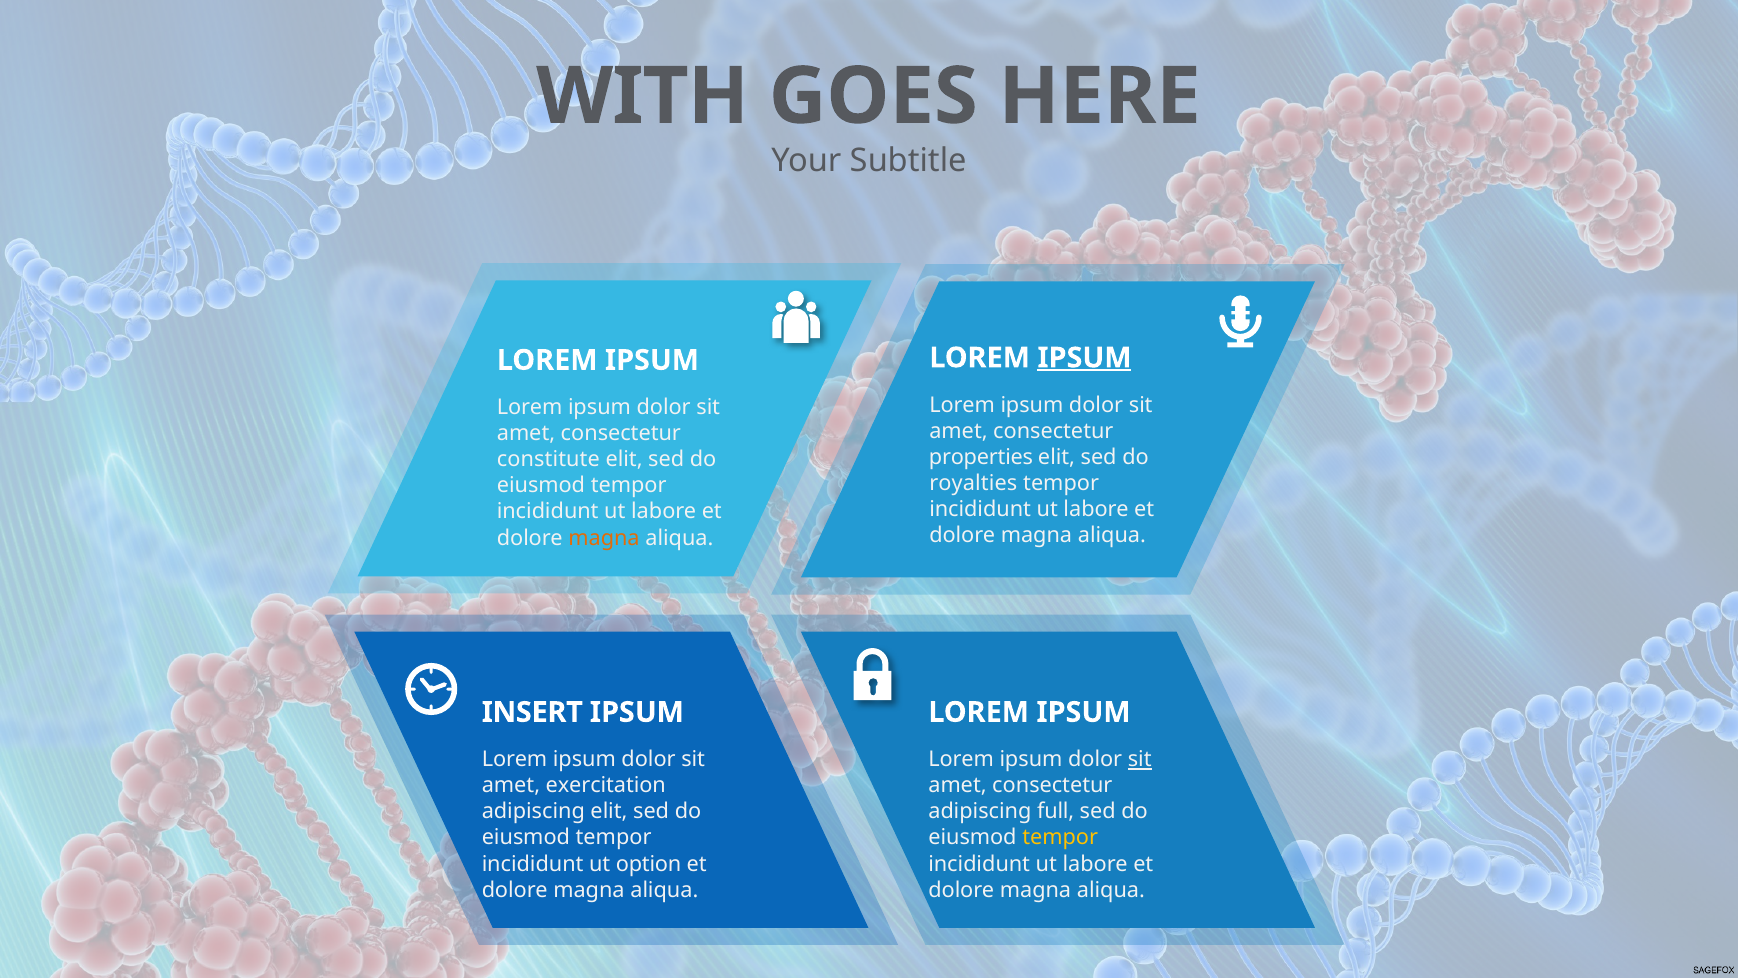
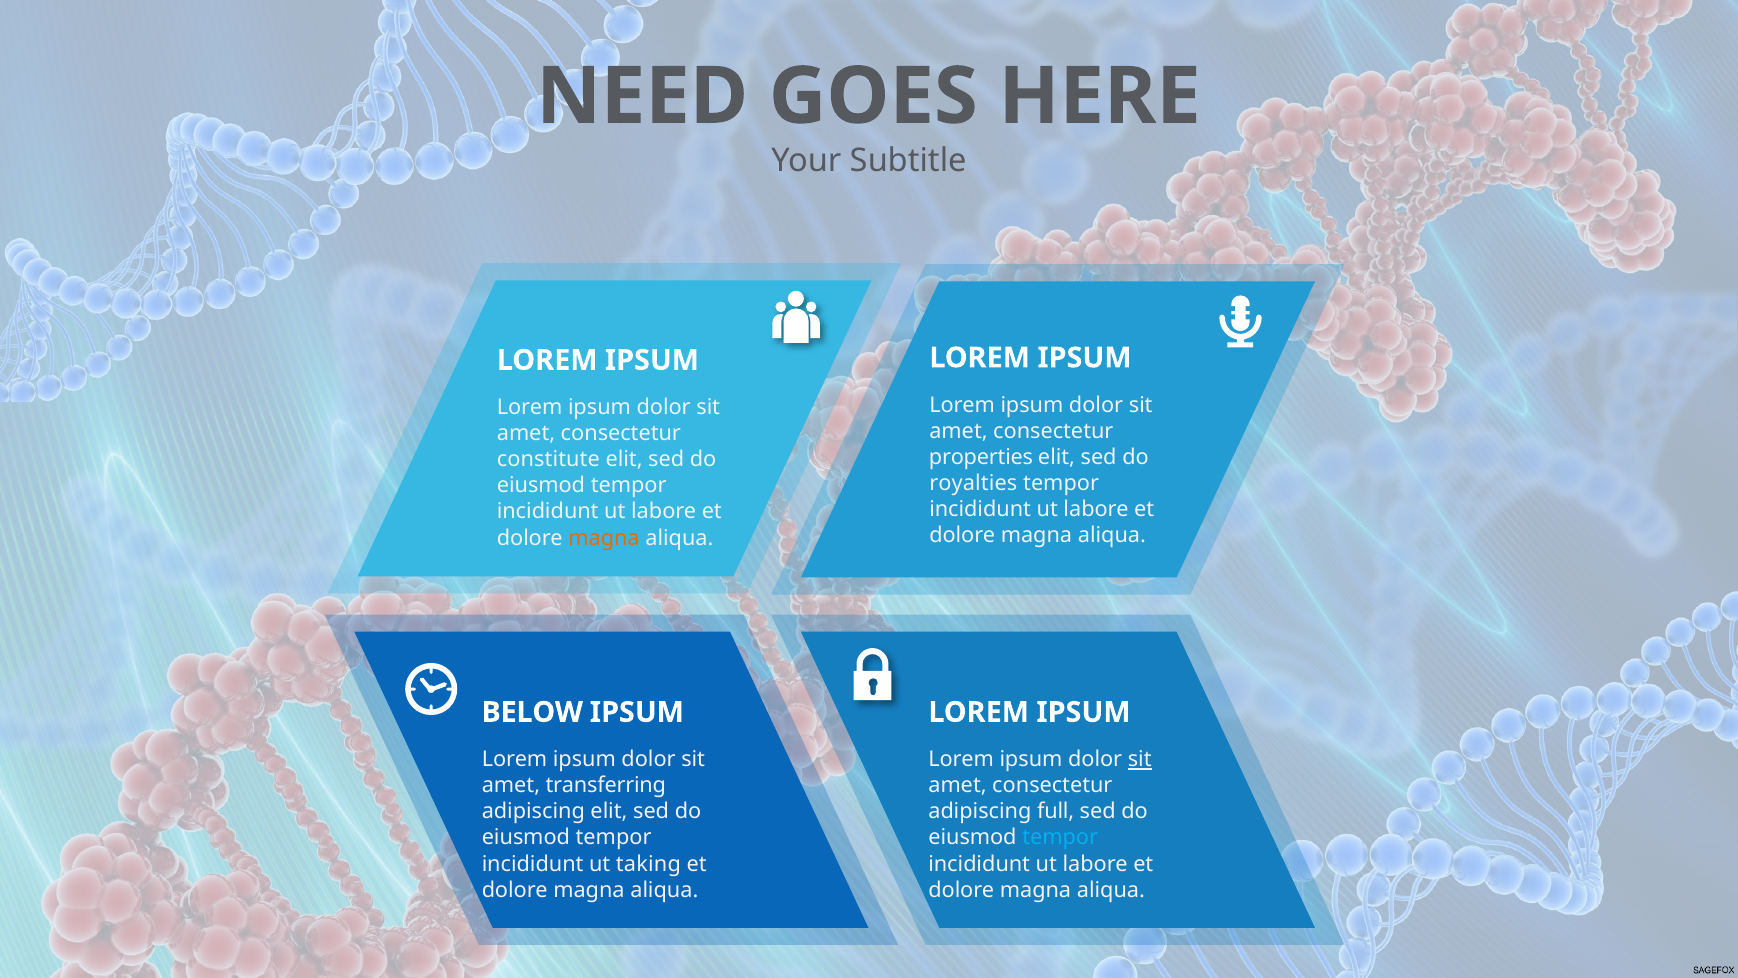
WITH: WITH -> NEED
IPSUM at (1084, 358) underline: present -> none
INSERT: INSERT -> BELOW
exercitation: exercitation -> transferring
tempor at (1060, 837) colour: yellow -> light blue
option: option -> taking
